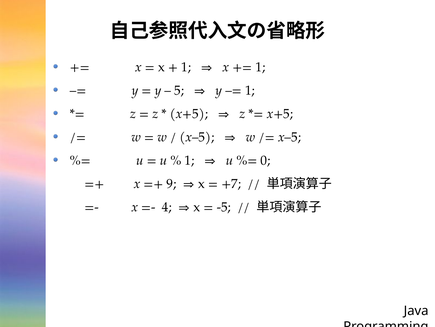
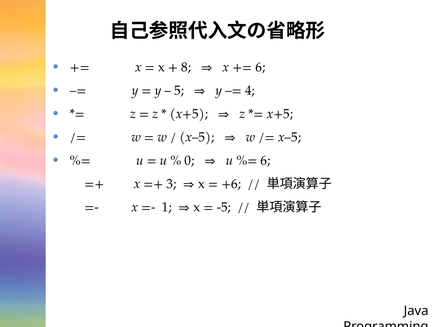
1 at (186, 67): 1 -> 8
1 at (260, 67): 1 -> 6
1 at (250, 90): 1 -> 4
1 at (190, 160): 1 -> 0
0 at (266, 160): 0 -> 6
9: 9 -> 3
+7: +7 -> +6
4: 4 -> 1
